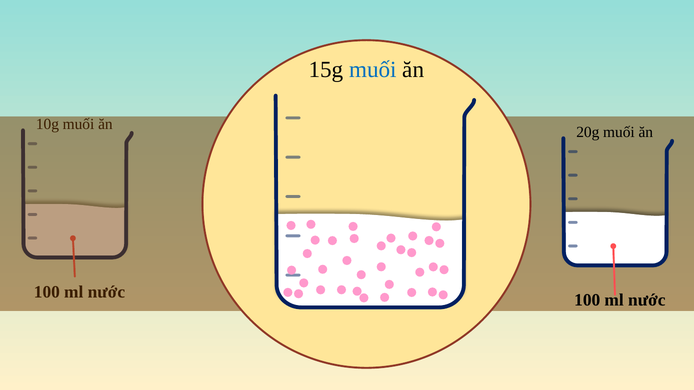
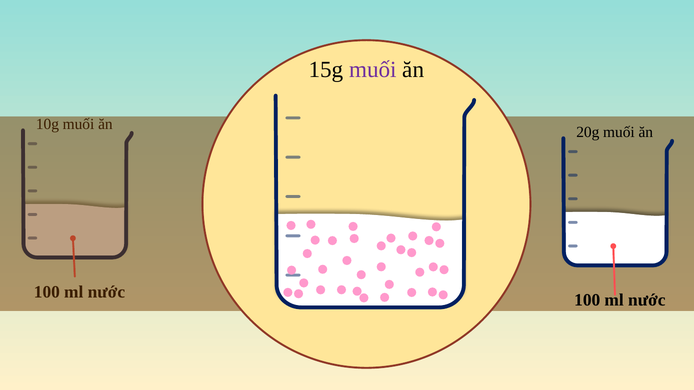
muối at (373, 70) colour: blue -> purple
